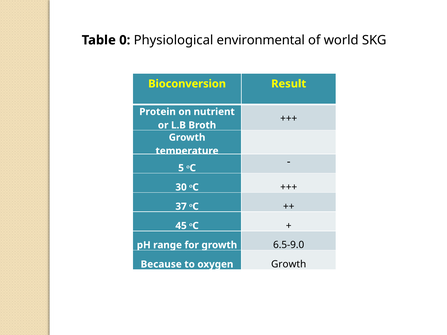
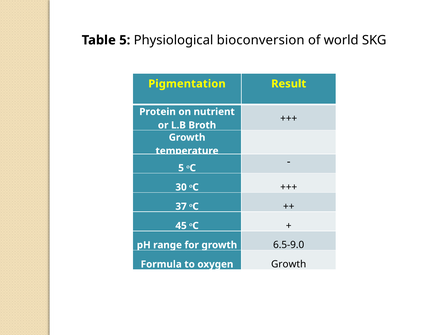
Table 0: 0 -> 5
environmental: environmental -> bioconversion
Bioconversion: Bioconversion -> Pigmentation
Because: Because -> Formula
